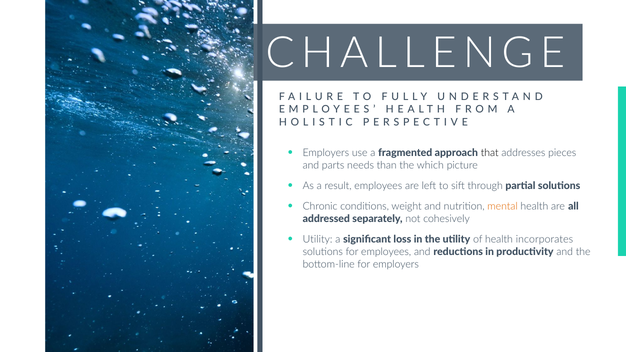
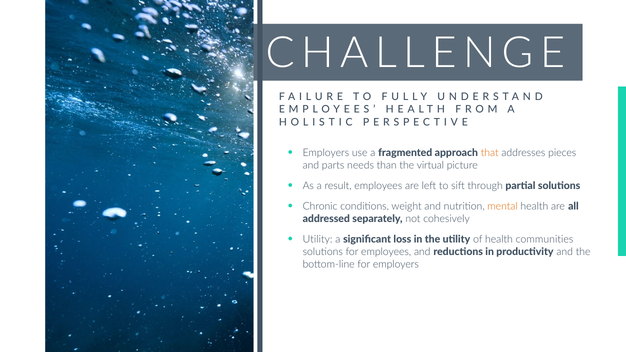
that colour: black -> orange
which: which -> virtual
incorporates: incorporates -> communities
